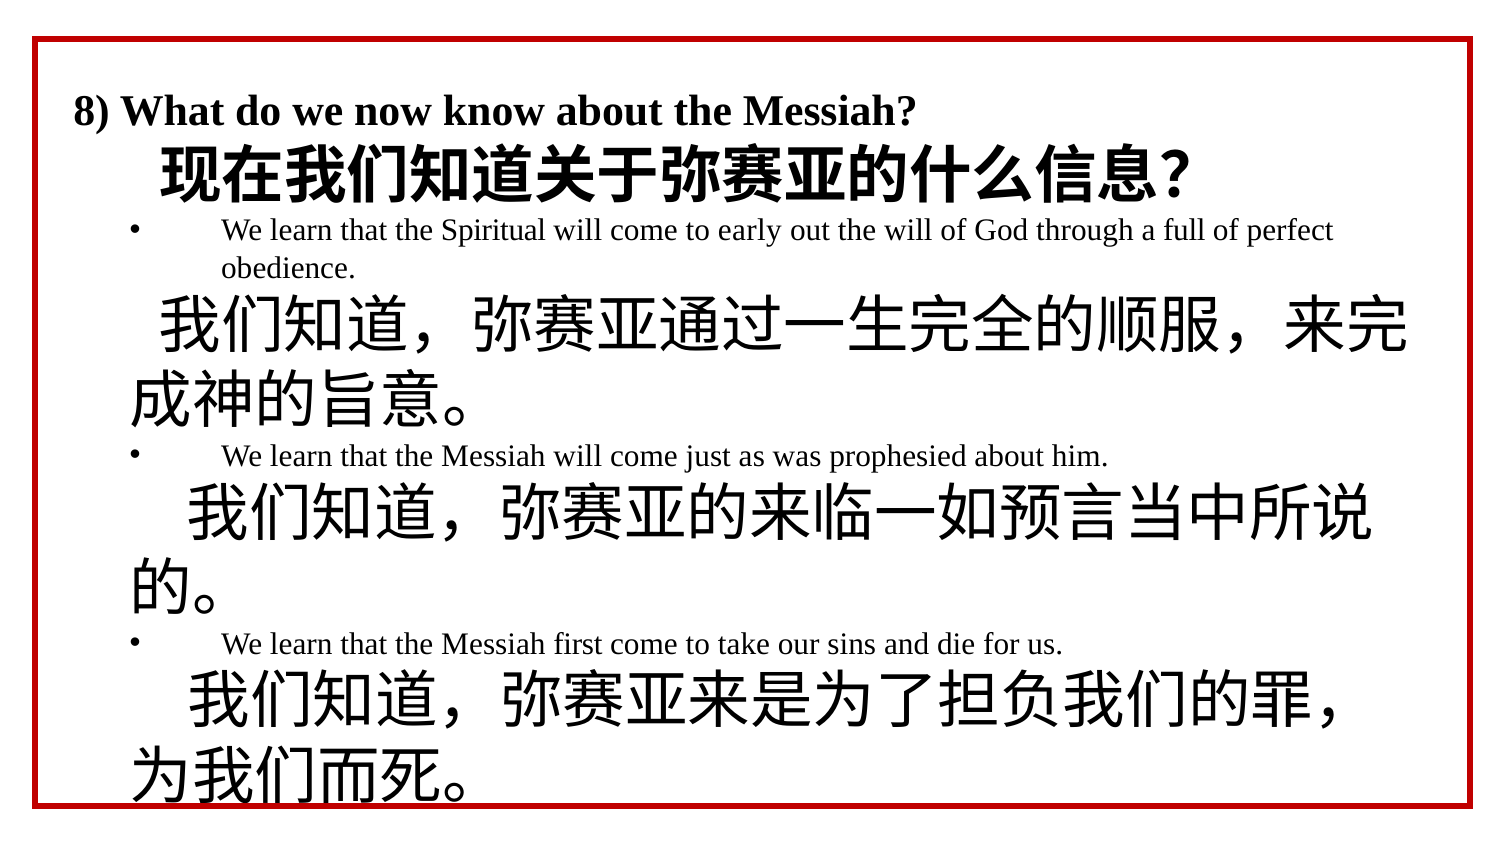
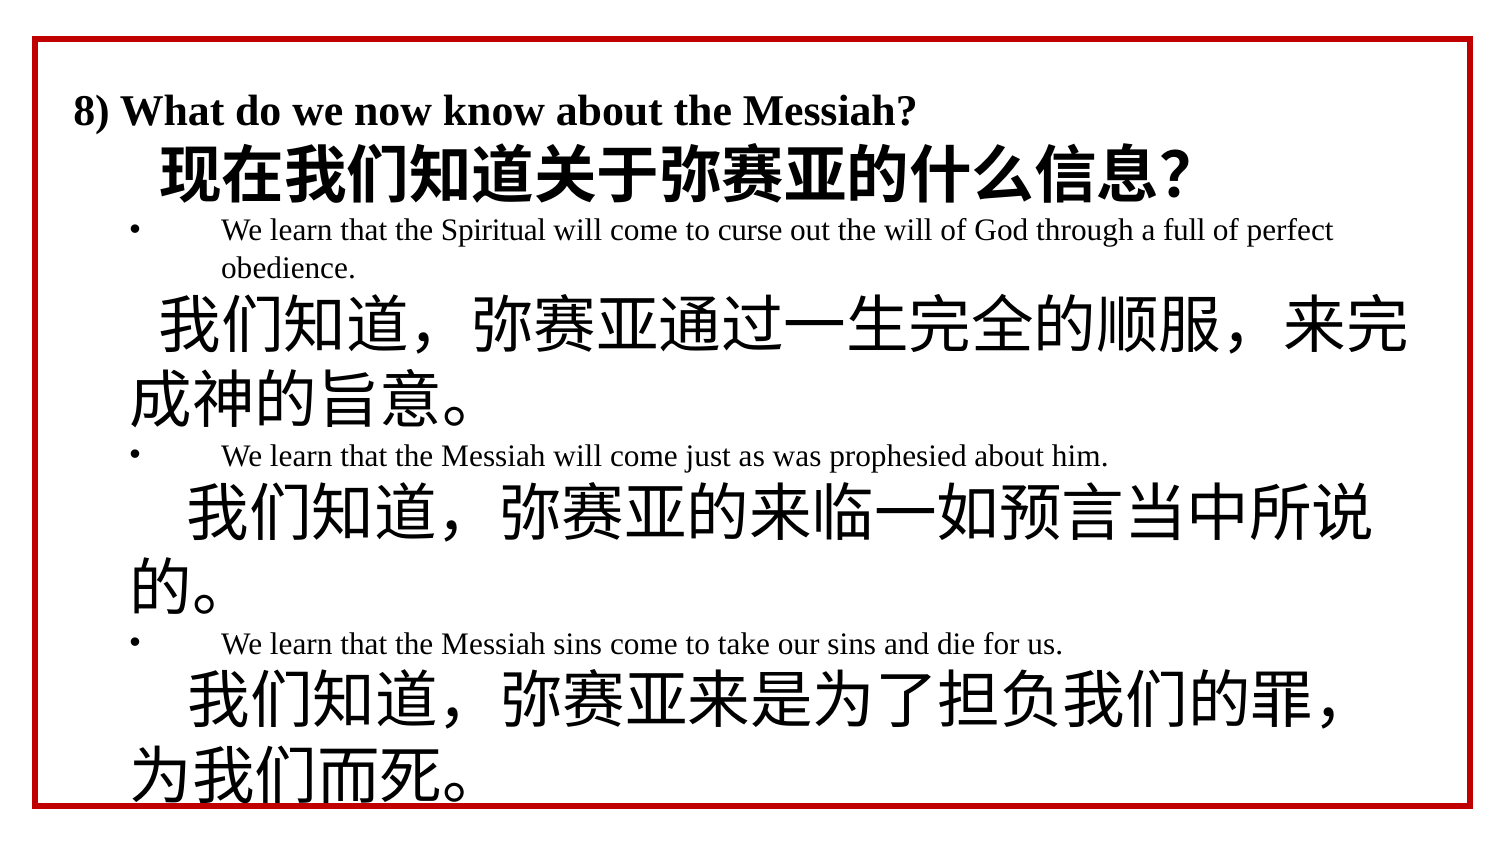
early: early -> curse
Messiah first: first -> sins
